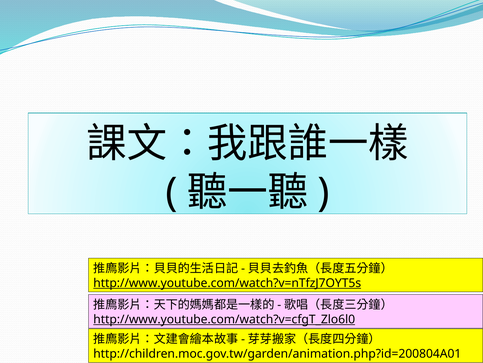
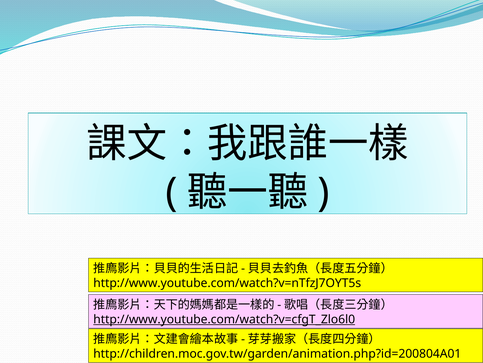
http://www.youtube.com/watch?v=nTfzJ7OYT5s underline: present -> none
